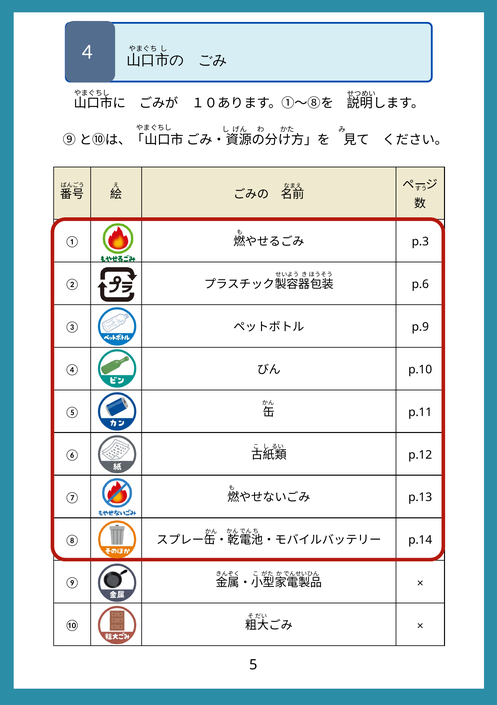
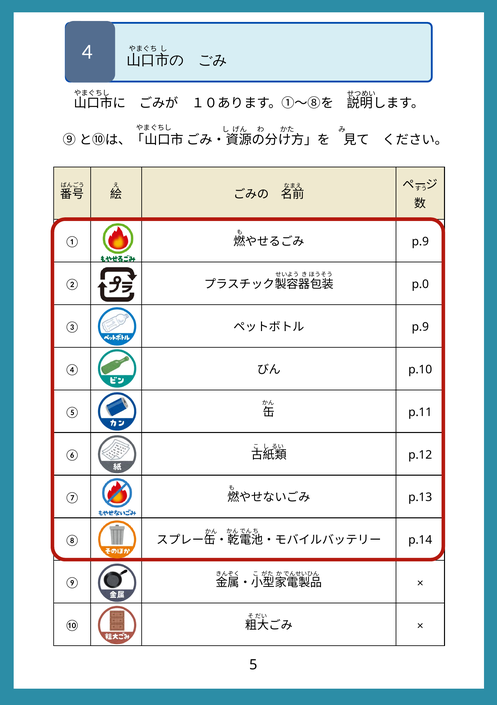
p.3 at (420, 242): p.3 -> p.9
p.6: p.6 -> p.0
